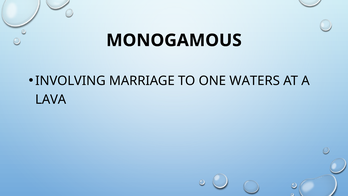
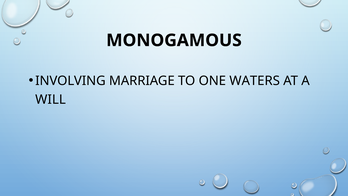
LAVA: LAVA -> WILL
